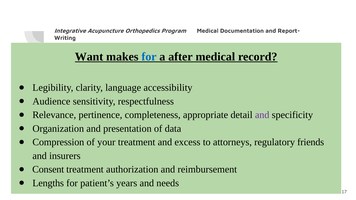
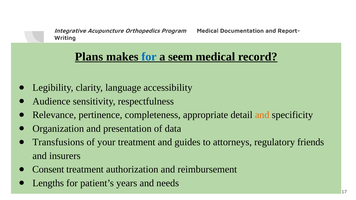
Want: Want -> Plans
after: after -> seem
and at (262, 115) colour: purple -> orange
Compression: Compression -> Transfusions
excess: excess -> guides
